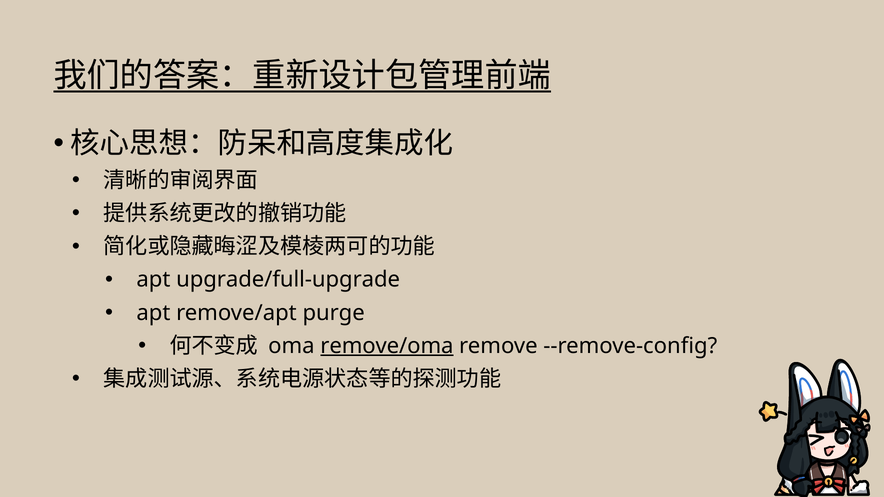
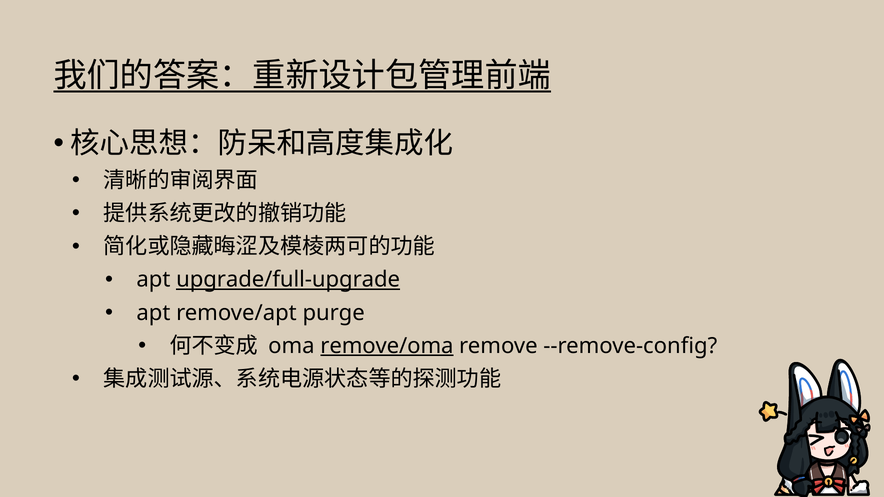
upgrade/full-upgrade underline: none -> present
